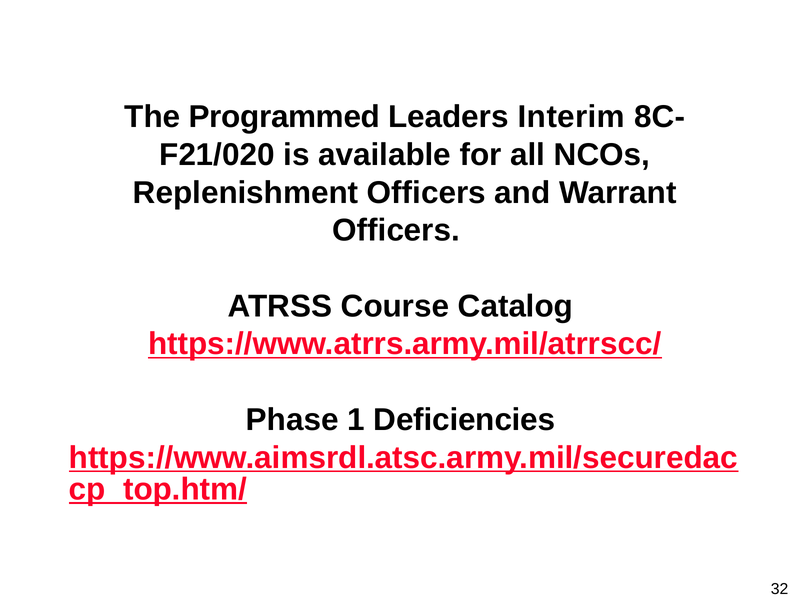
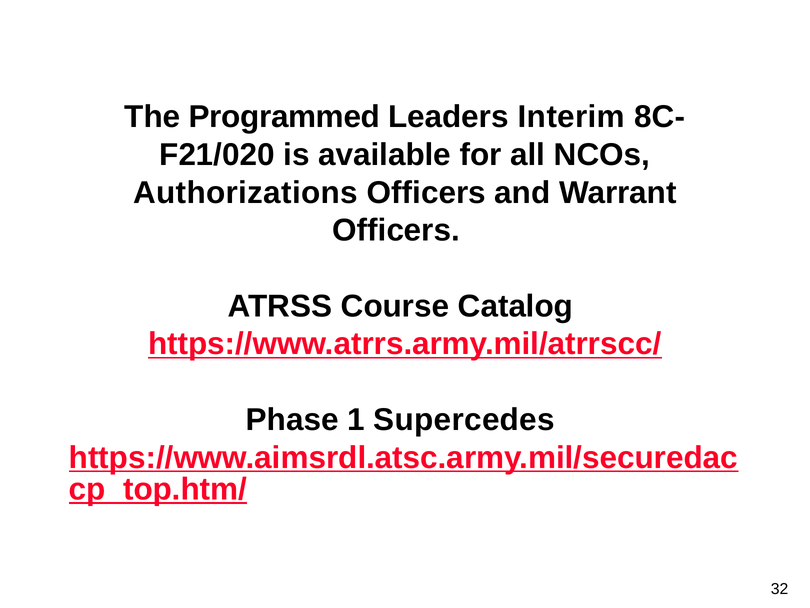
Replenishment: Replenishment -> Authorizations
Deficiencies: Deficiencies -> Supercedes
